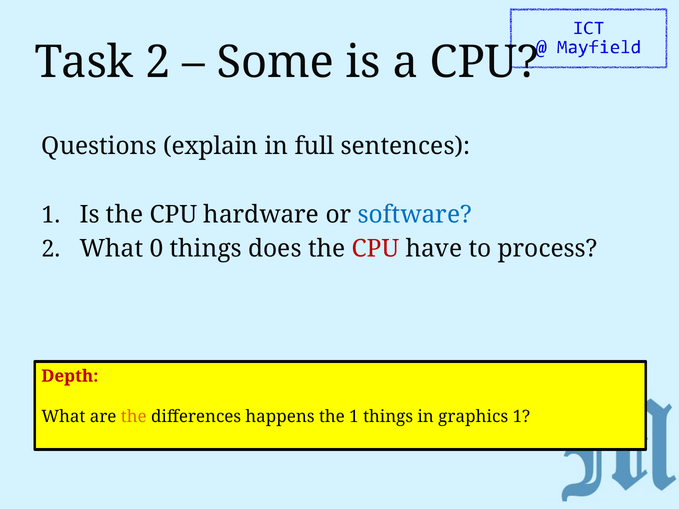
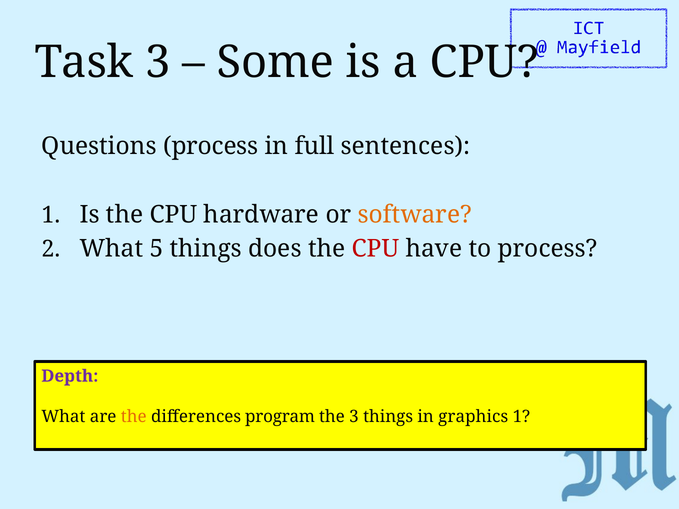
Task 2: 2 -> 3
Questions explain: explain -> process
software colour: blue -> orange
0: 0 -> 5
Depth colour: red -> purple
happens: happens -> program
the 1: 1 -> 3
